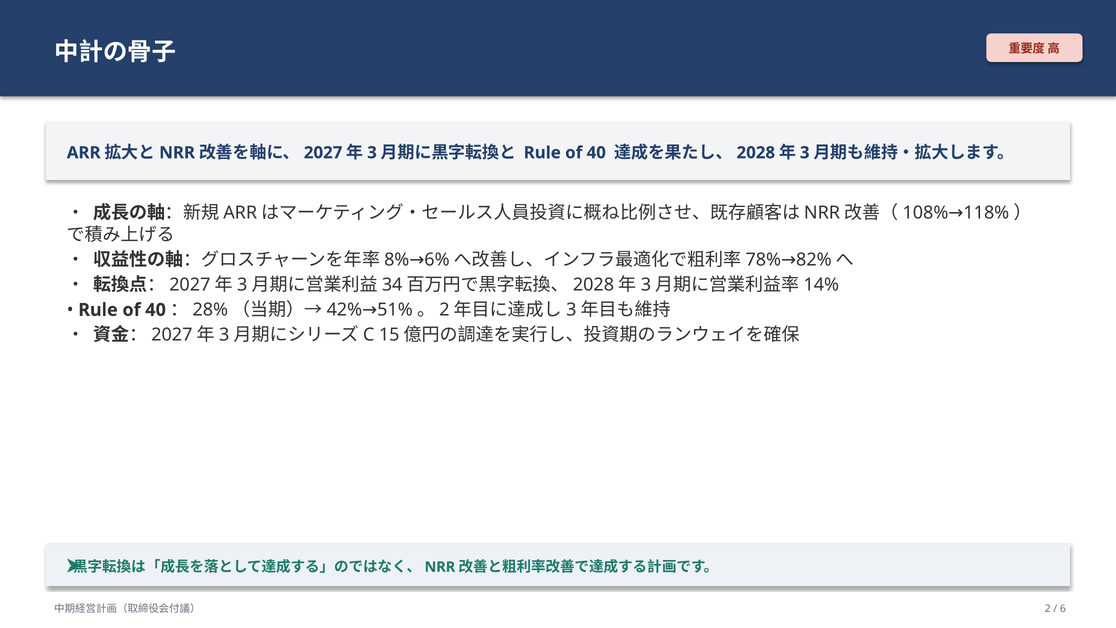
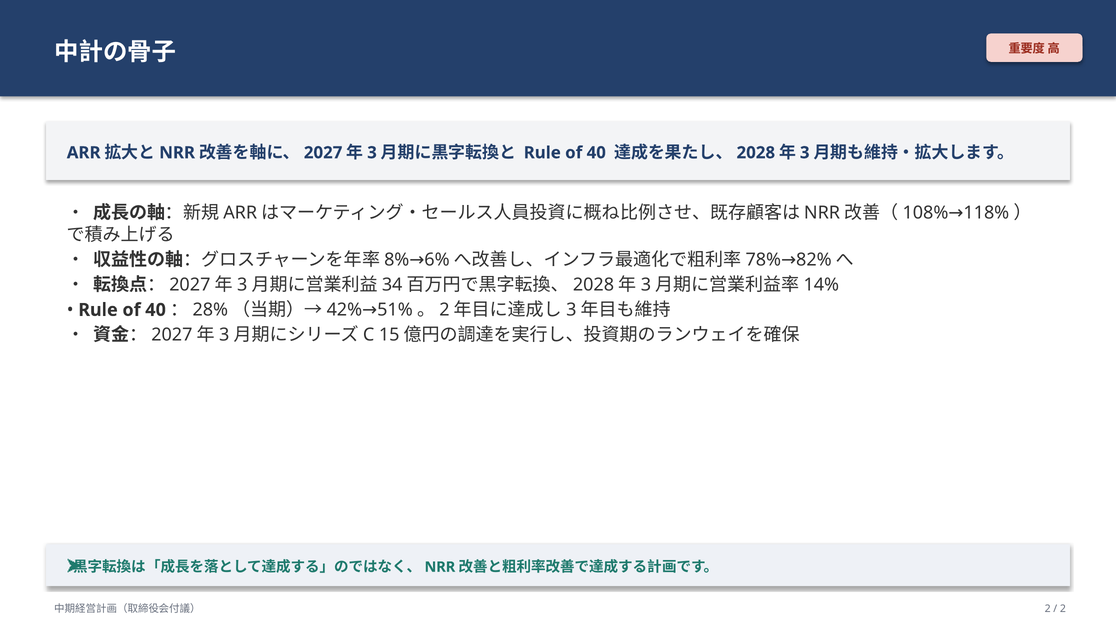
6 at (1063, 609): 6 -> 2
